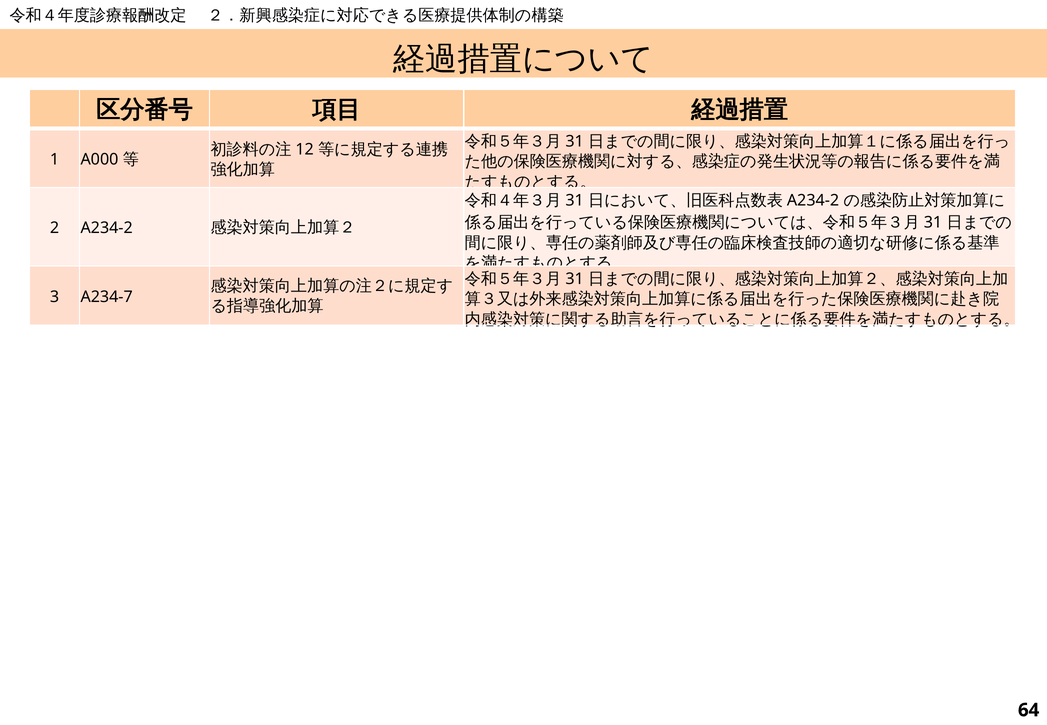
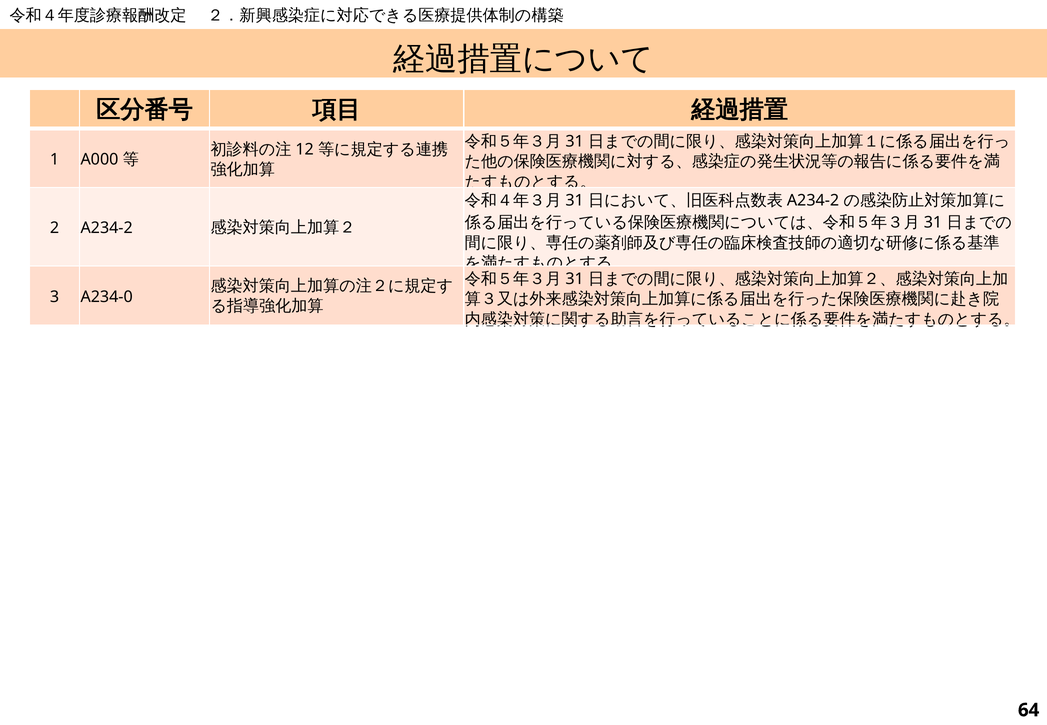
A234-7: A234-7 -> A234-0
